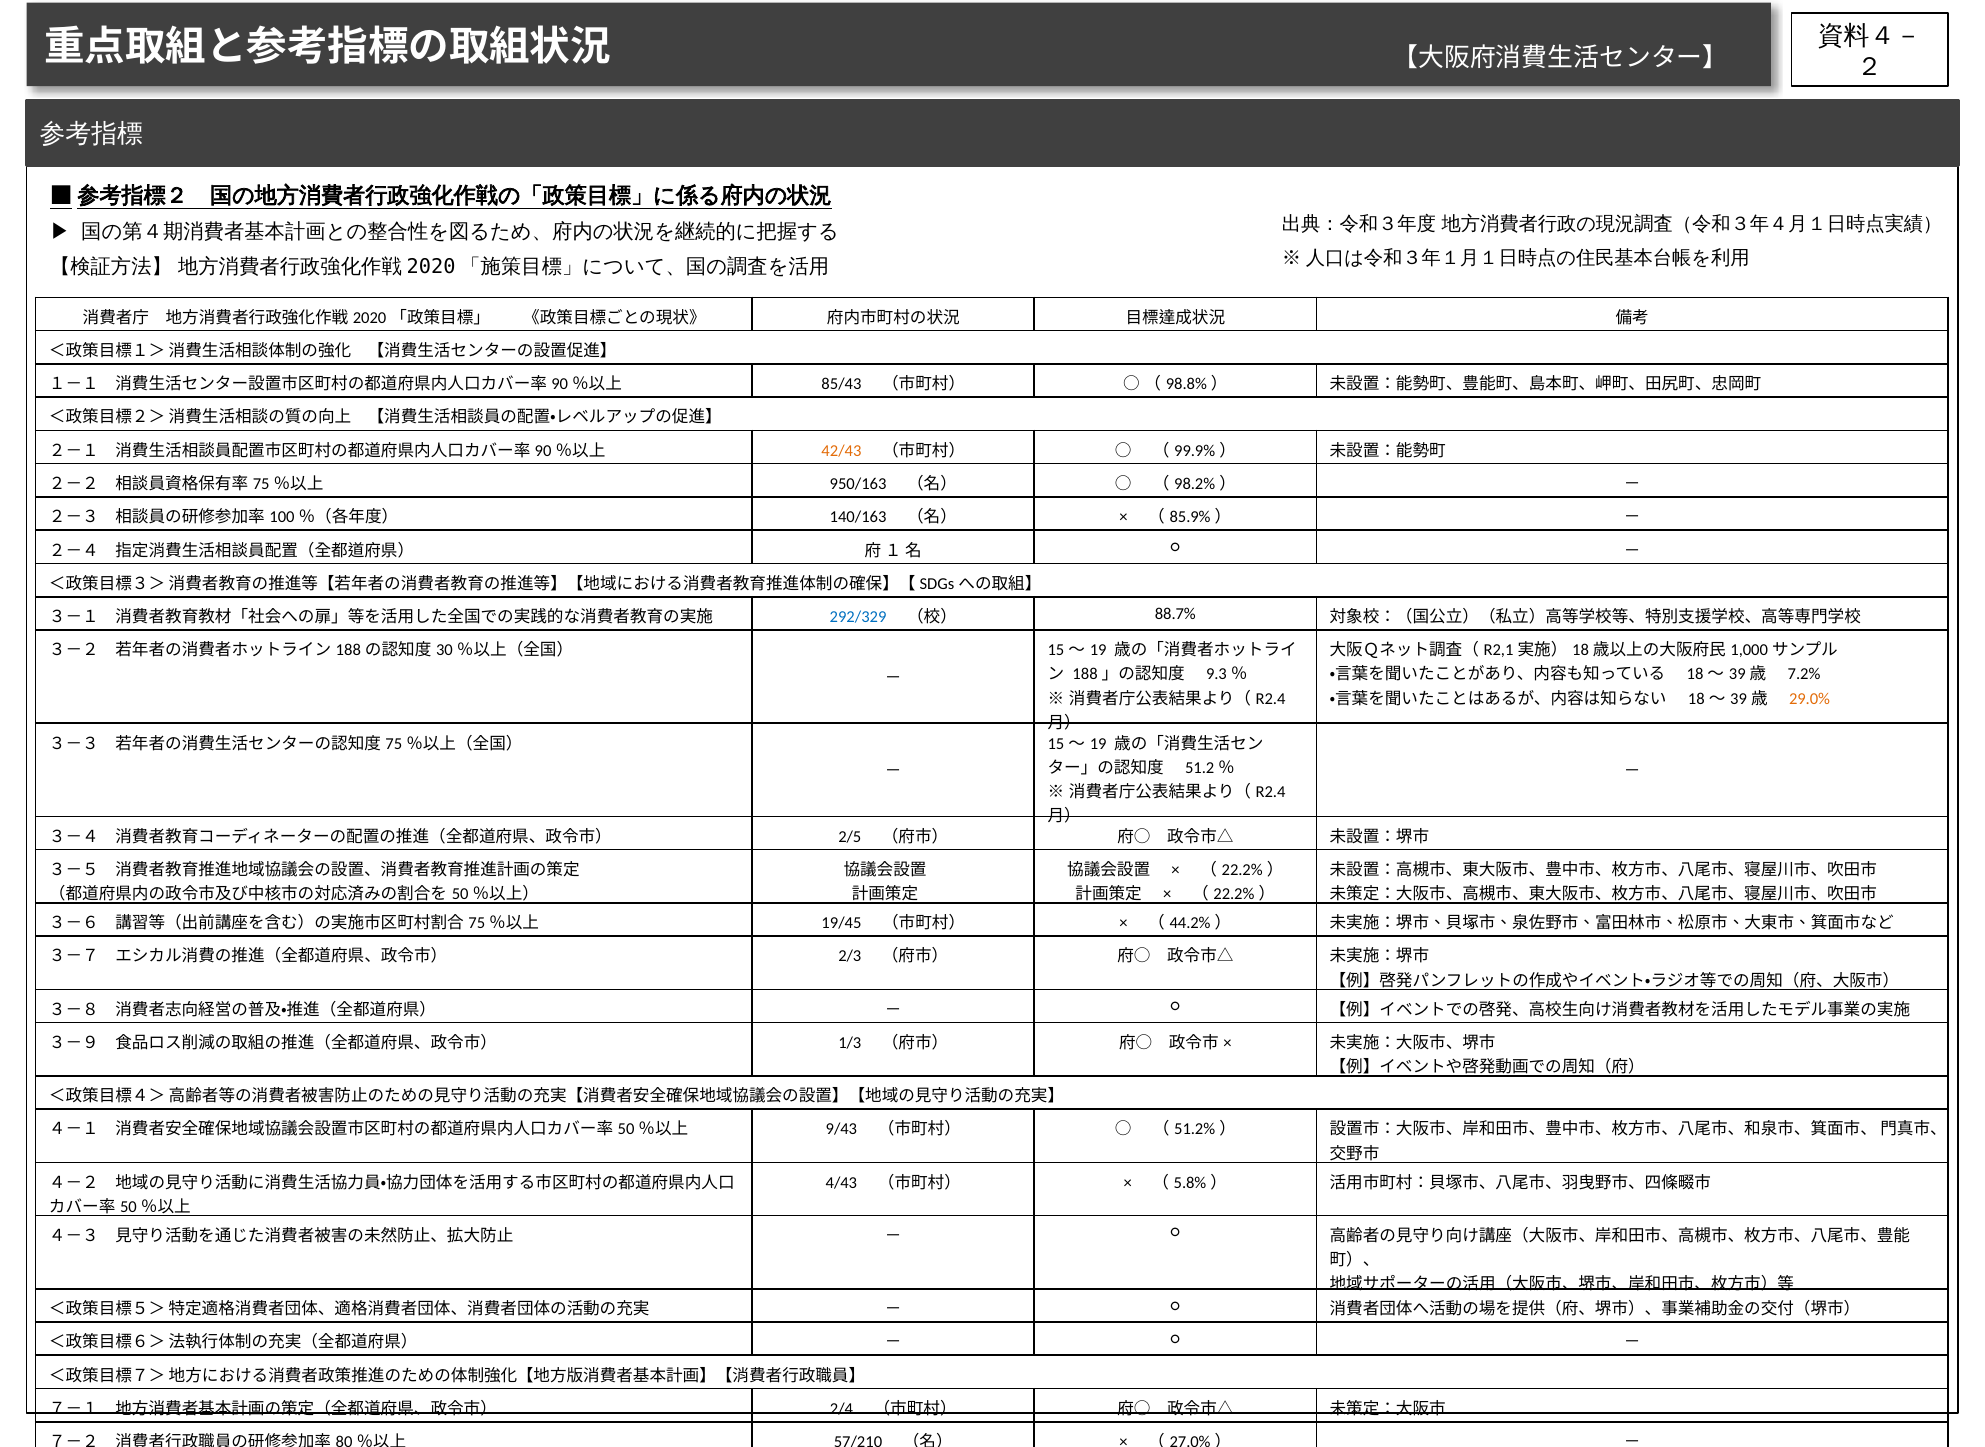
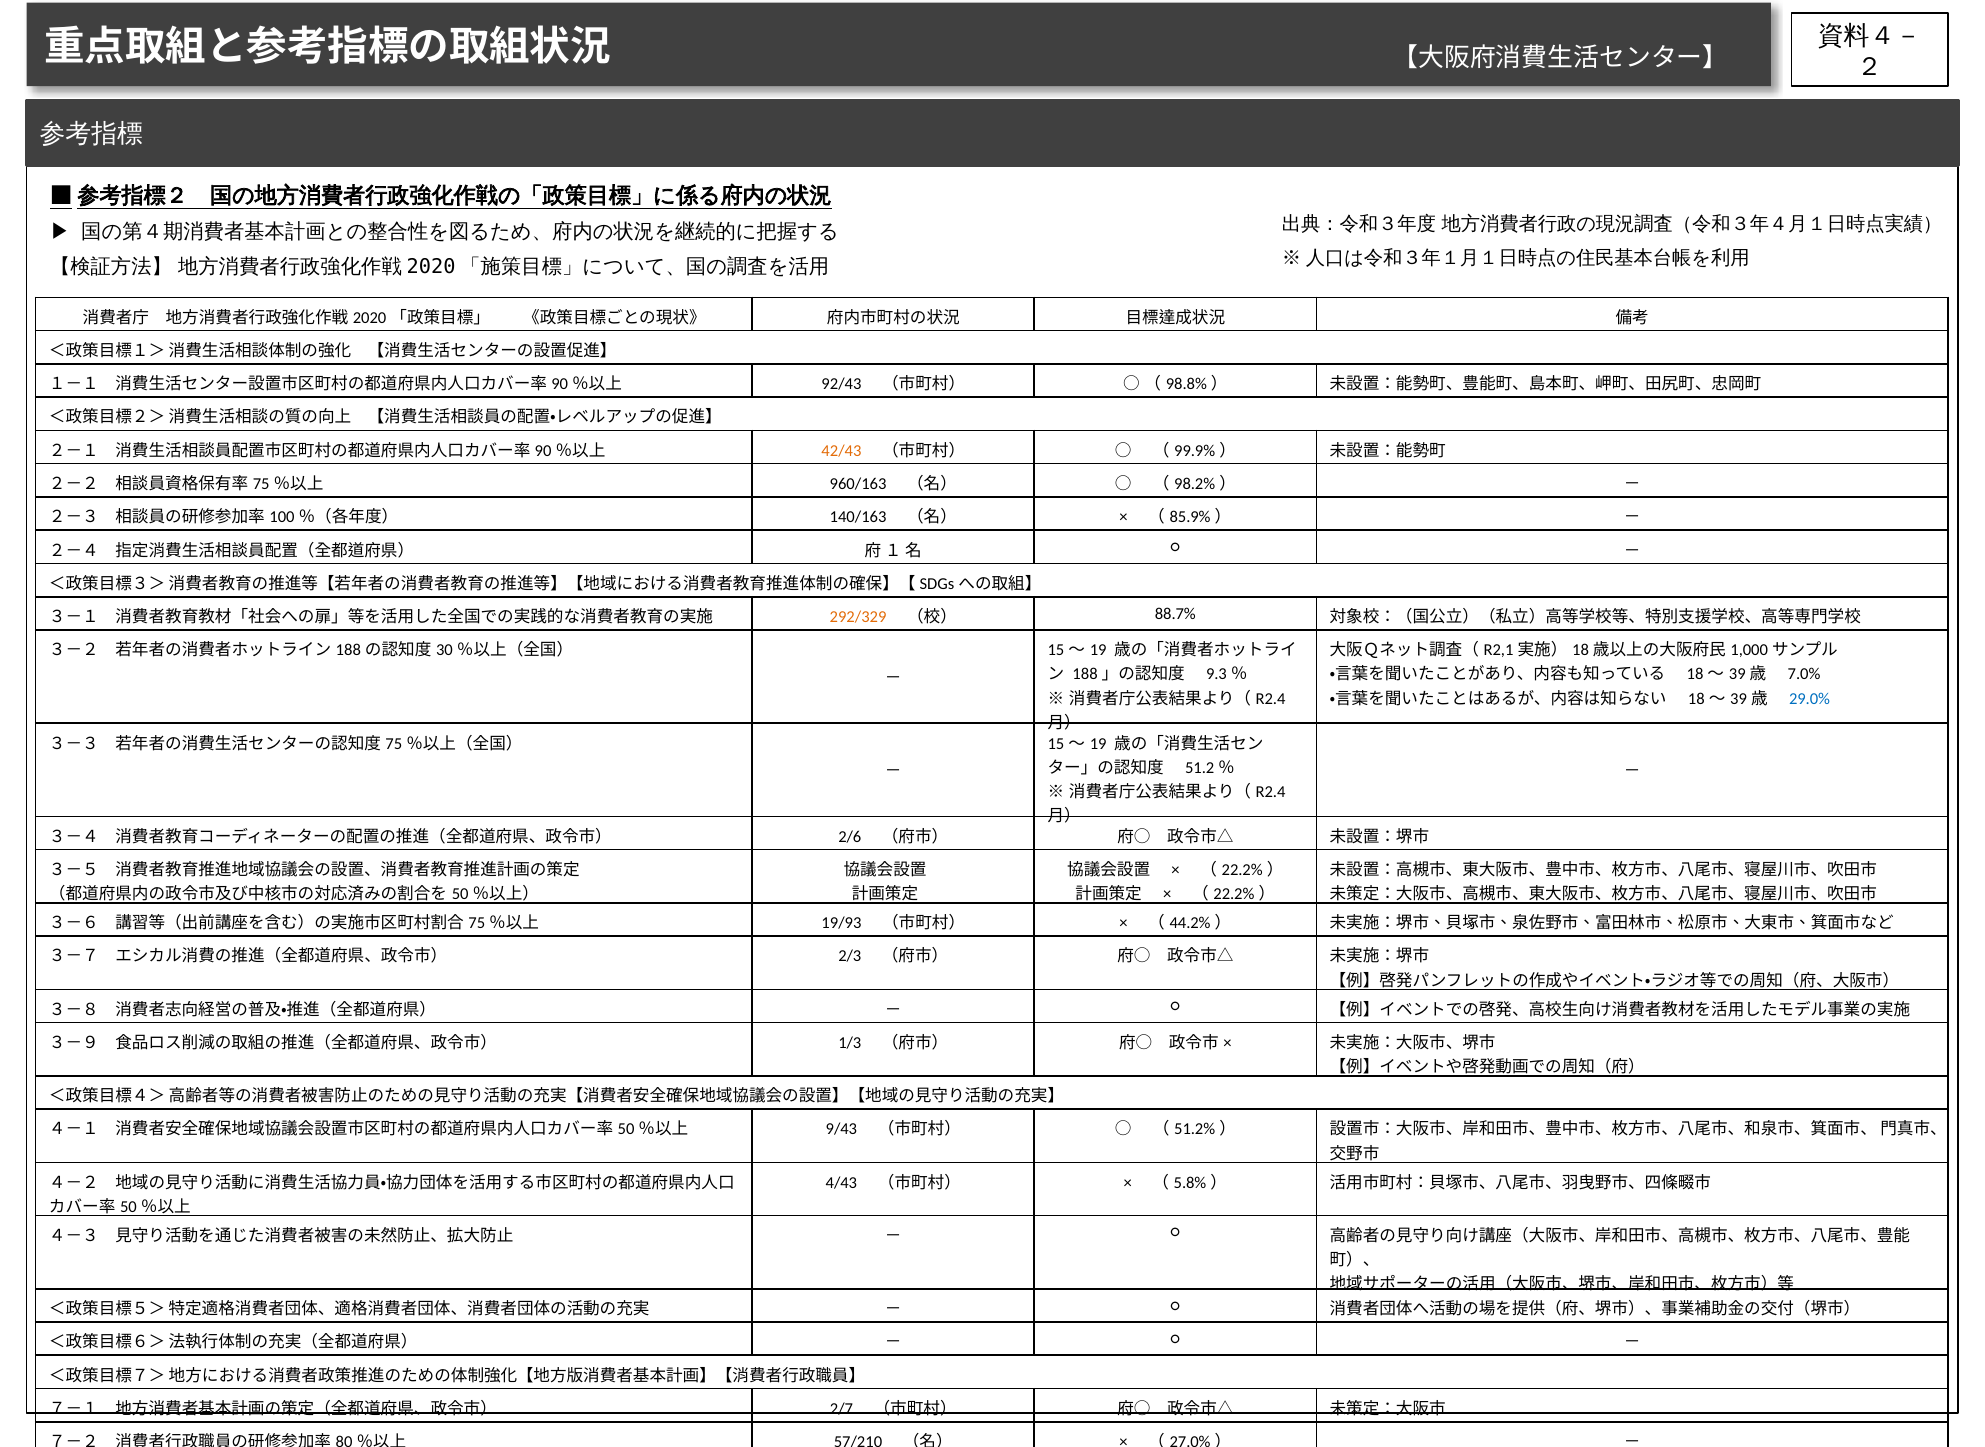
85/43: 85/43 -> 92/43
950/163: 950/163 -> 960/163
292/329 colour: blue -> orange
7.2%: 7.2% -> 7.0%
29.0% colour: orange -> blue
2/5: 2/5 -> 2/6
19/45: 19/45 -> 19/93
2/4: 2/4 -> 2/7
